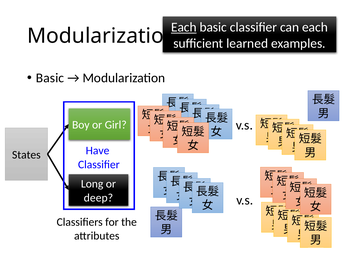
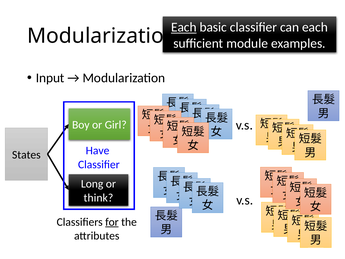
learned: learned -> module
Basic at (50, 78): Basic -> Input
deep: deep -> think
for underline: none -> present
